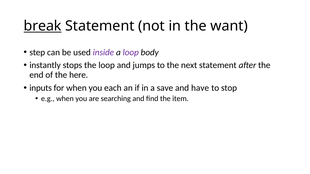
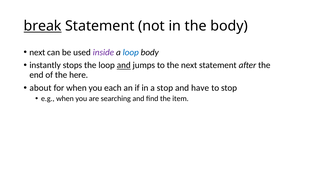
the want: want -> body
step at (37, 52): step -> next
loop at (131, 52) colour: purple -> blue
and at (124, 65) underline: none -> present
inputs: inputs -> about
a save: save -> stop
